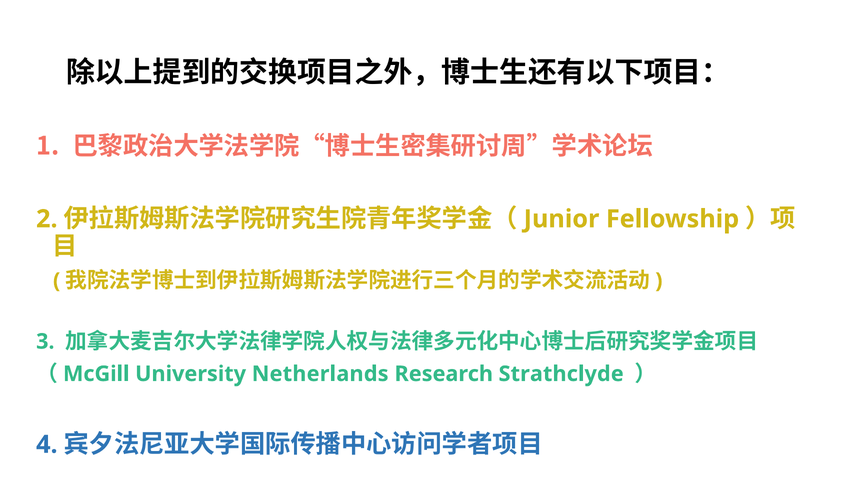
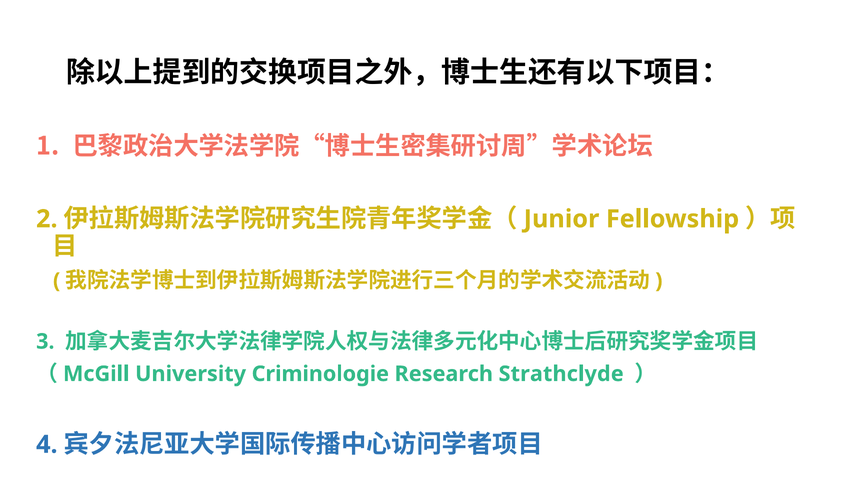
Netherlands: Netherlands -> Criminologie
